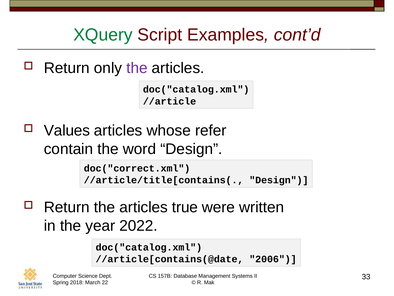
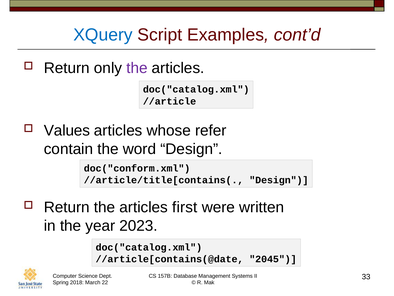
XQuery colour: green -> blue
doc("correct.xml: doc("correct.xml -> doc("conform.xml
true: true -> first
2022: 2022 -> 2023
2006: 2006 -> 2045
